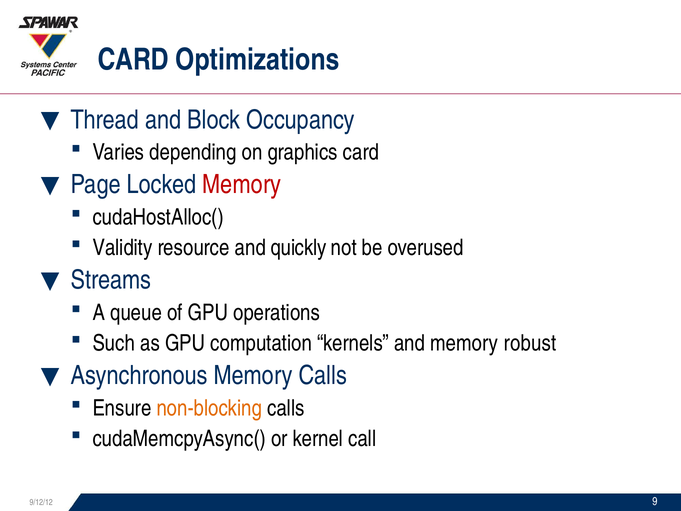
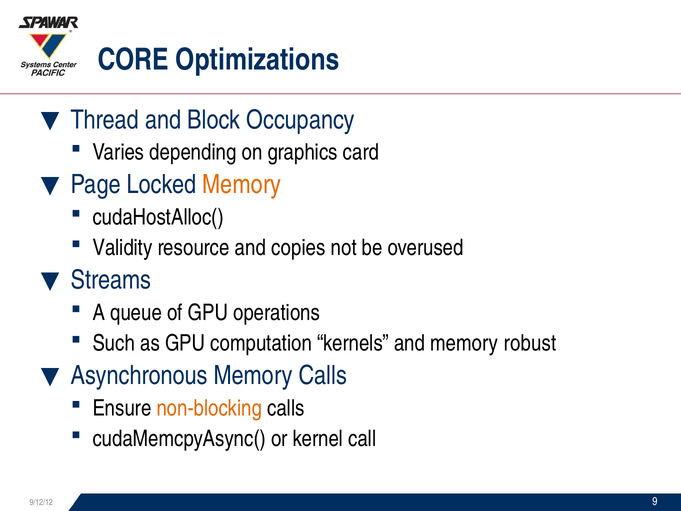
CARD at (133, 60): CARD -> CORE
Memory at (242, 185) colour: red -> orange
quickly: quickly -> copies
